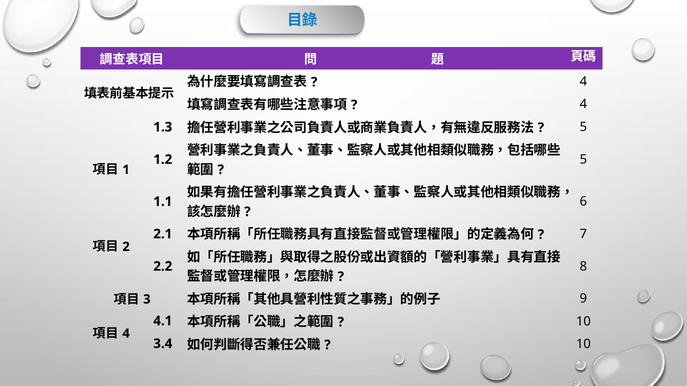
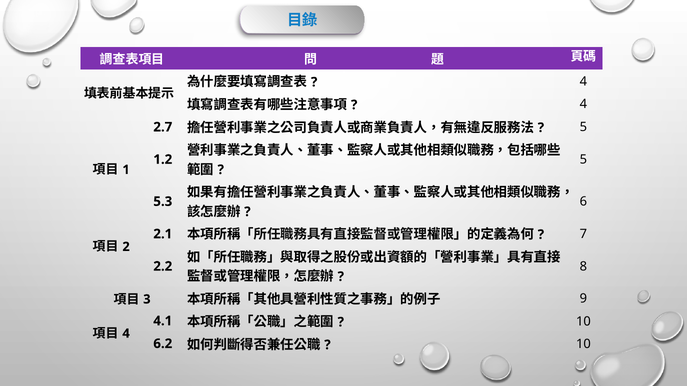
1.3: 1.3 -> 2.7
1.1: 1.1 -> 5.3
3.4: 3.4 -> 6.2
